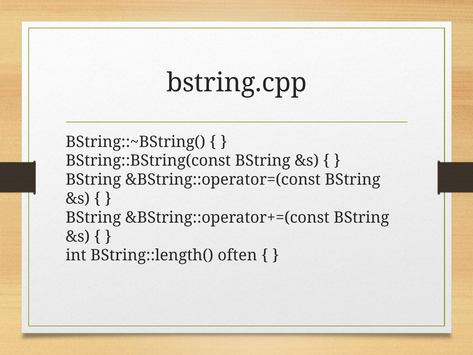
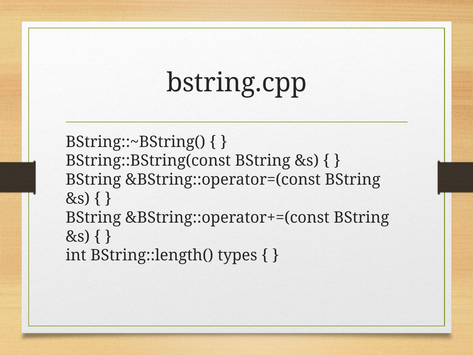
often: often -> types
